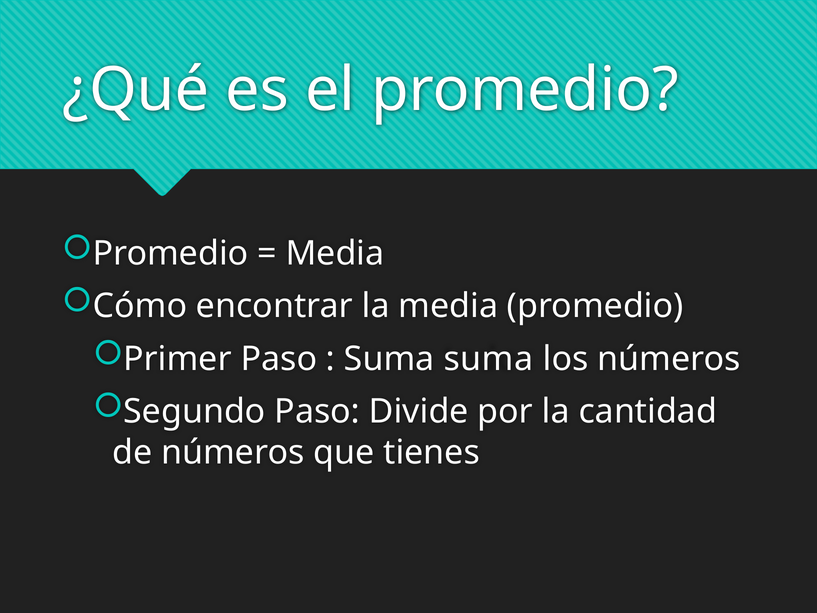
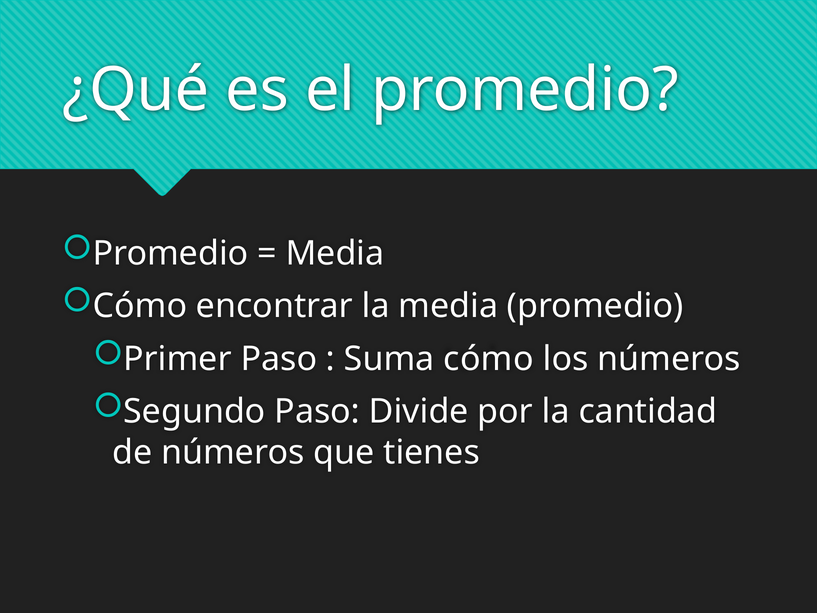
Suma suma: suma -> cómo
